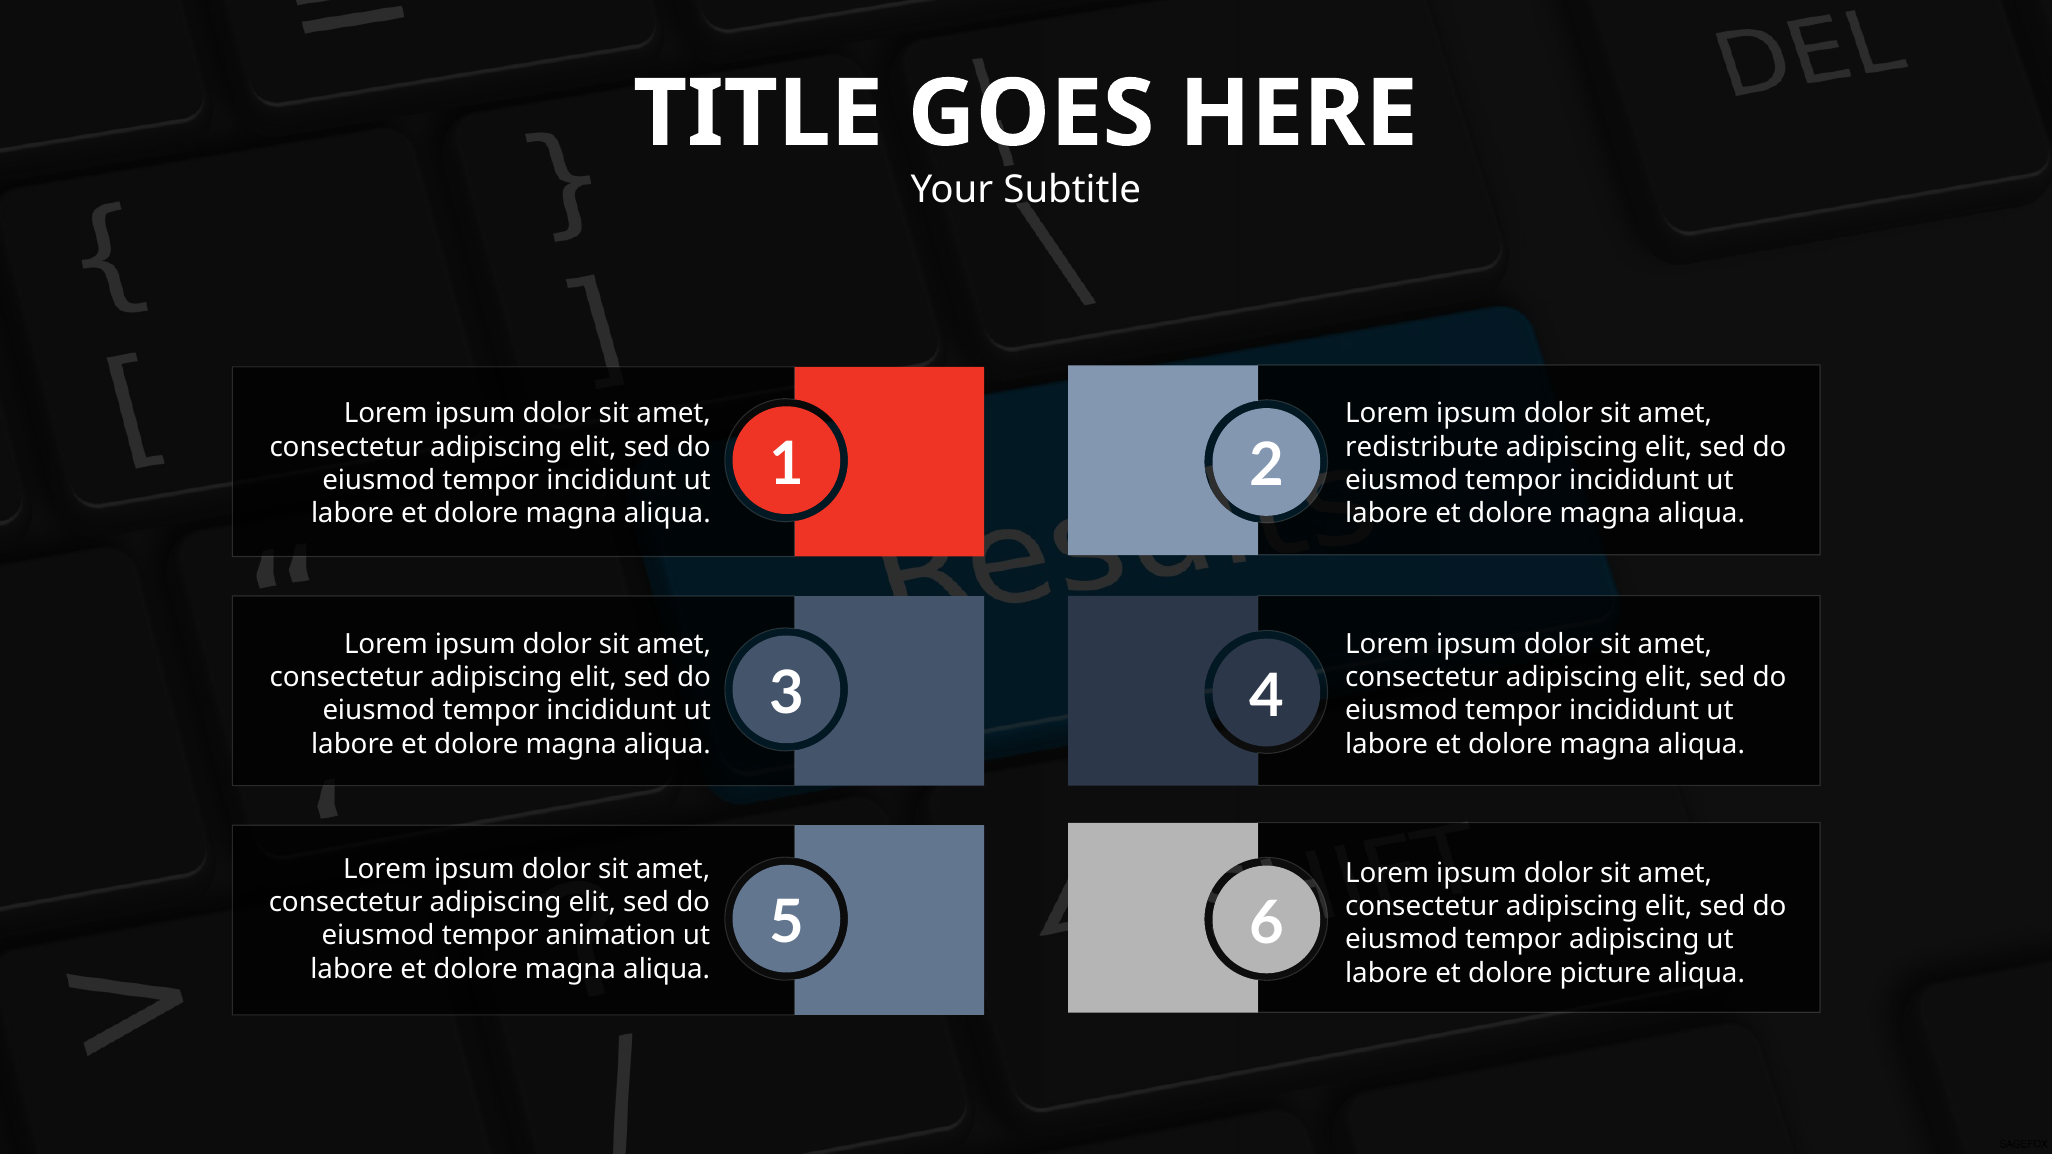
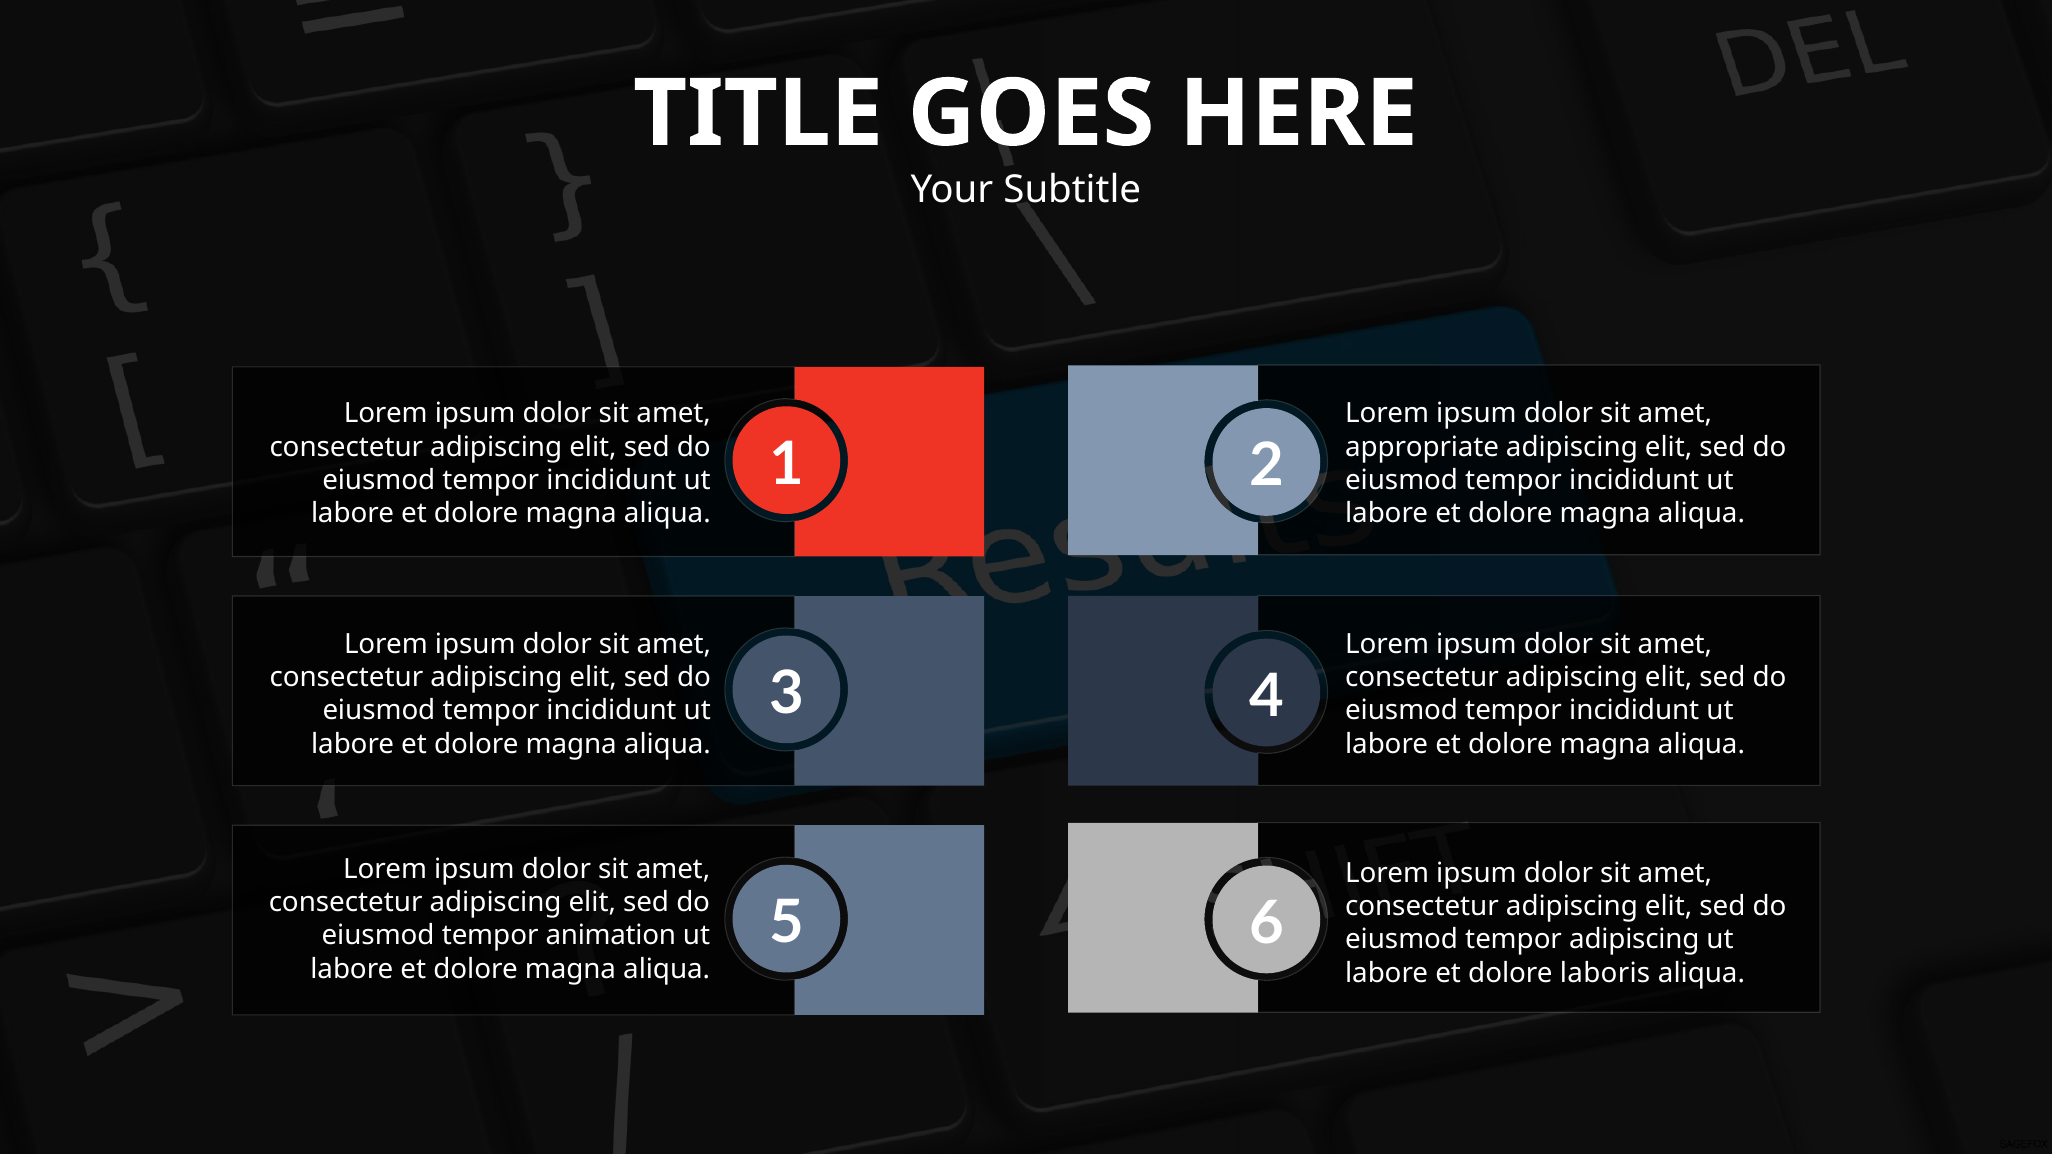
redistribute: redistribute -> appropriate
picture: picture -> laboris
